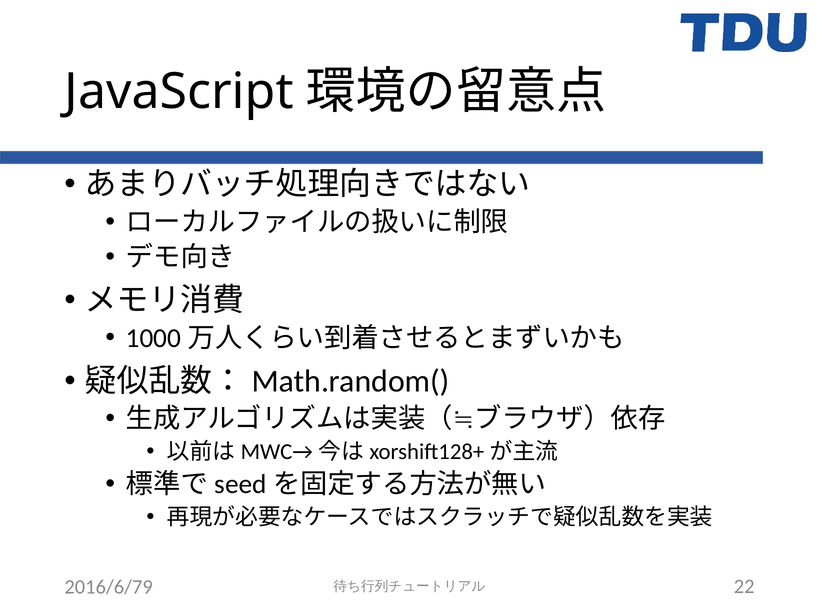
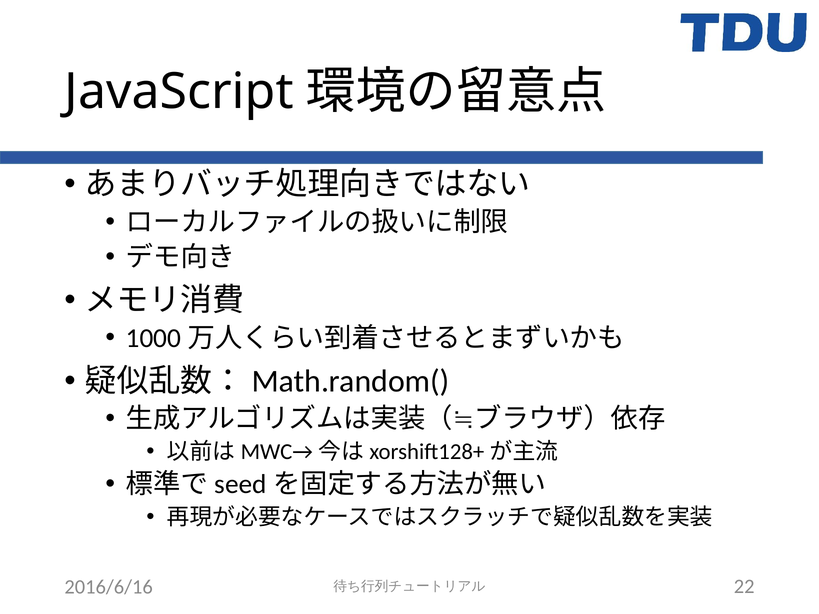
2016/6/79: 2016/6/79 -> 2016/6/16
